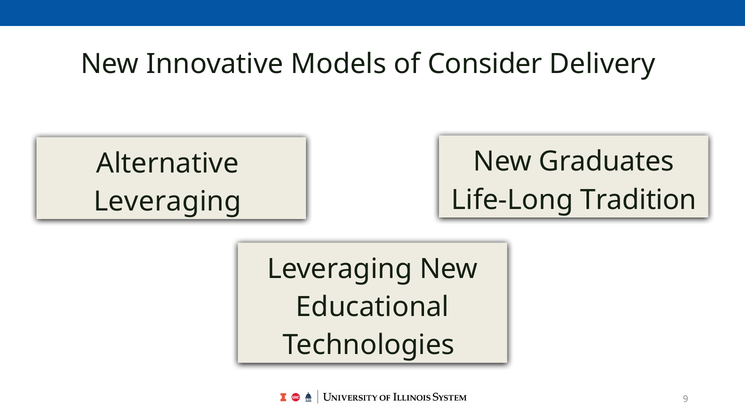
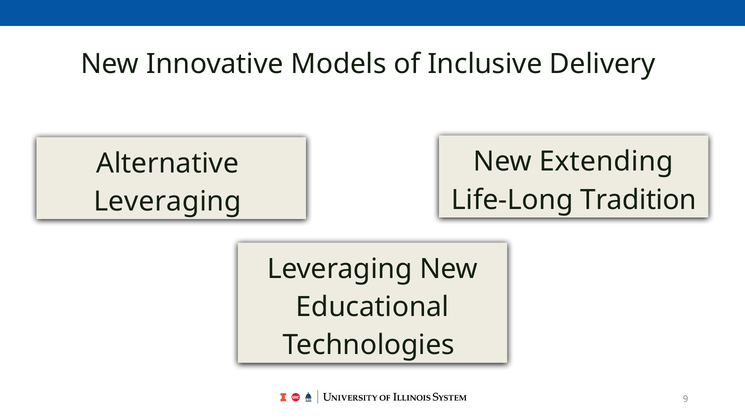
Consider: Consider -> Inclusive
Graduates: Graduates -> Extending
